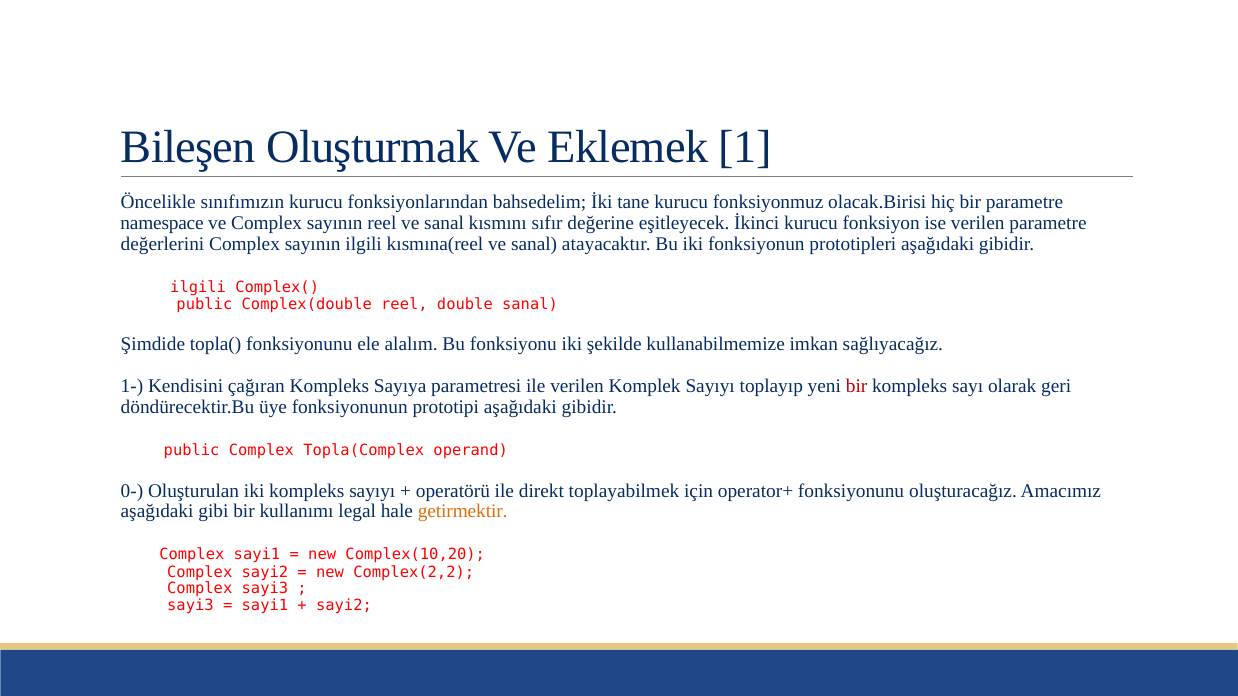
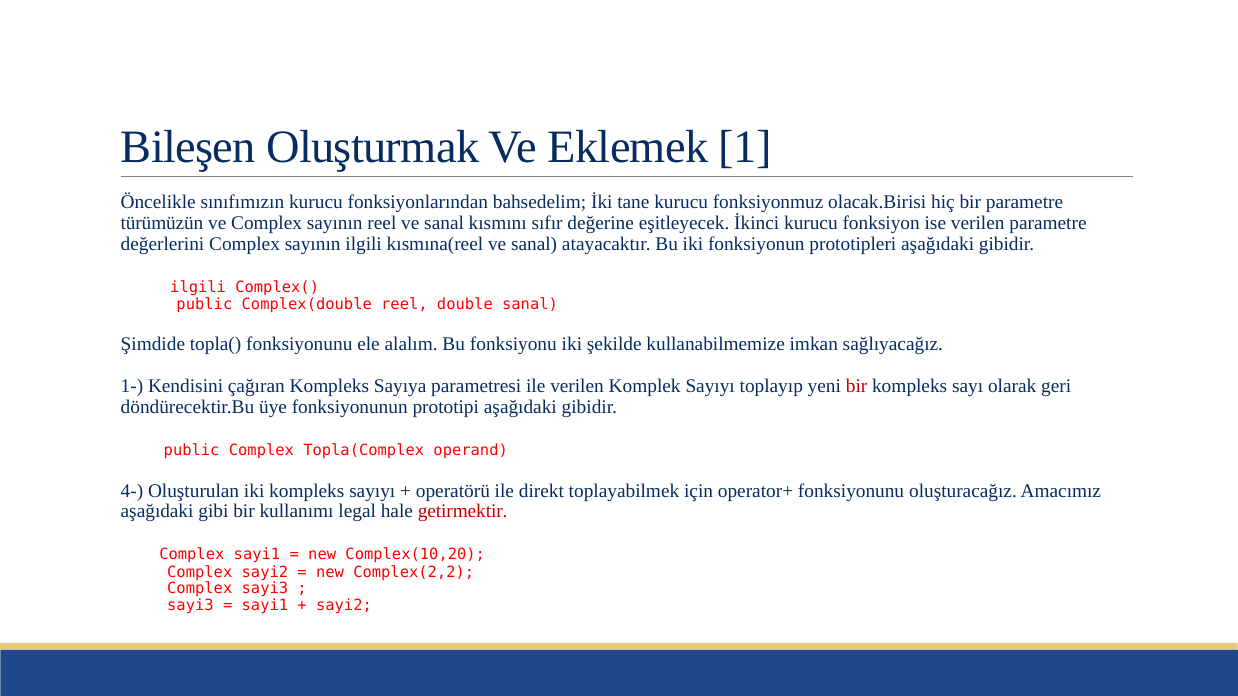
namespace: namespace -> türümüzün
0-: 0- -> 4-
getirmektir colour: orange -> red
